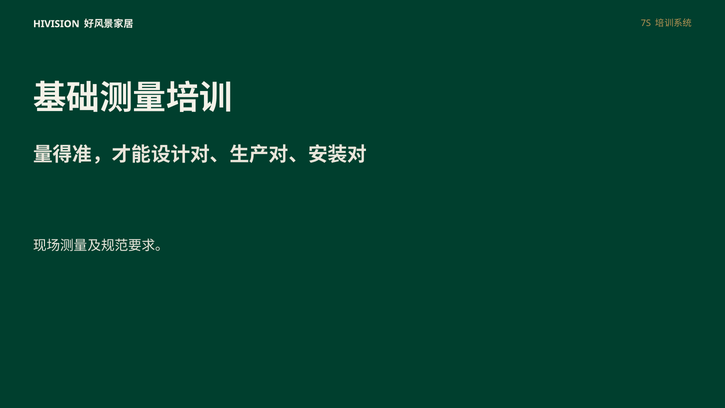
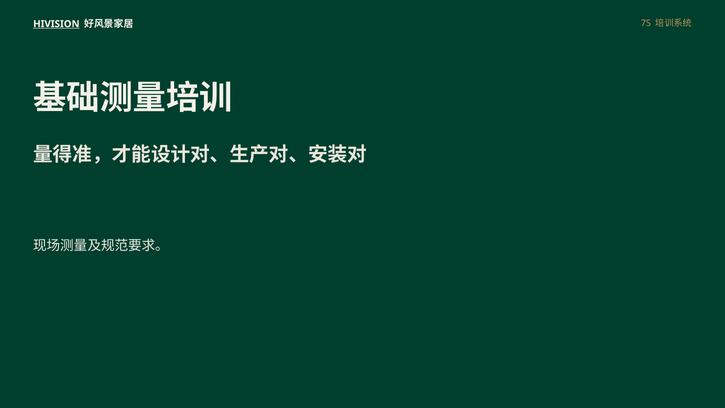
HIVISION underline: none -> present
